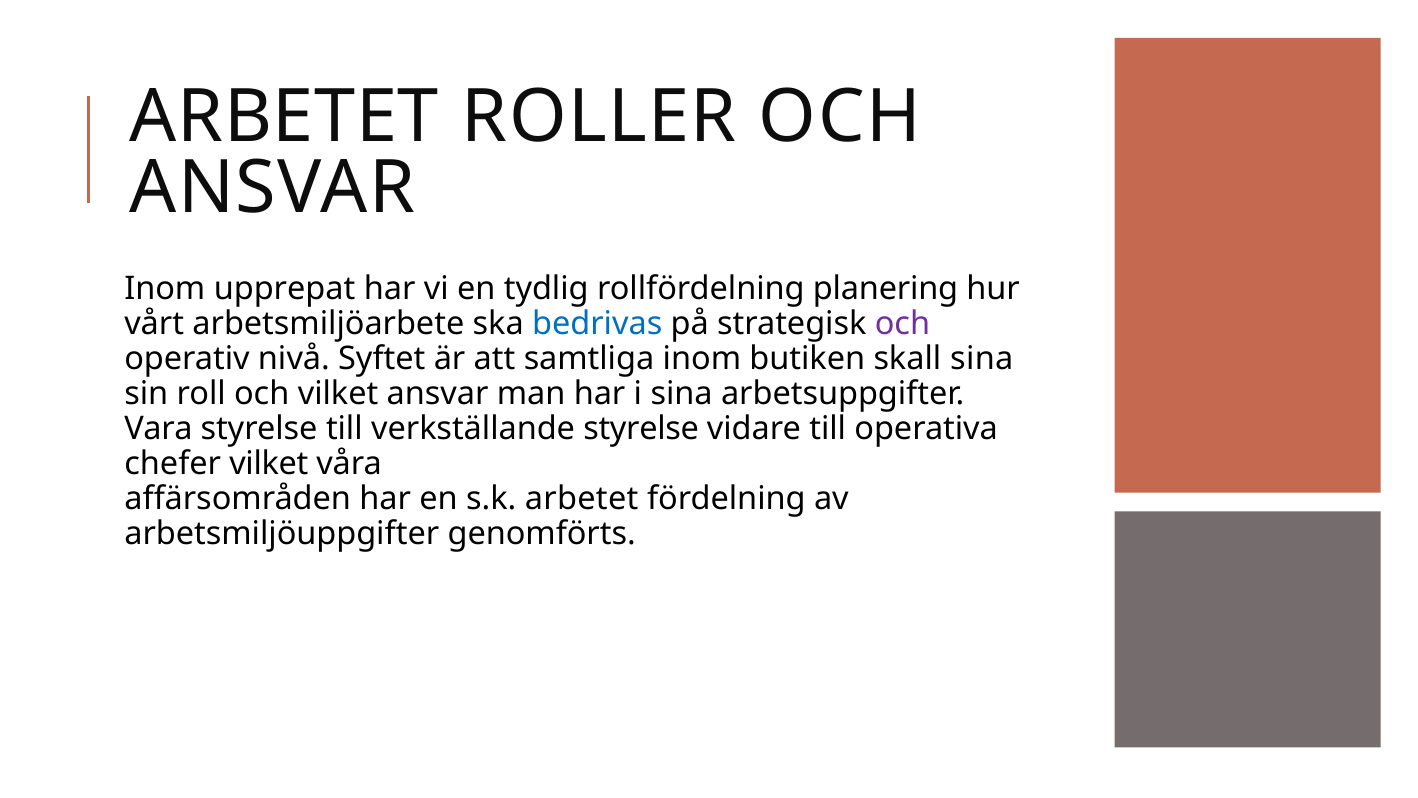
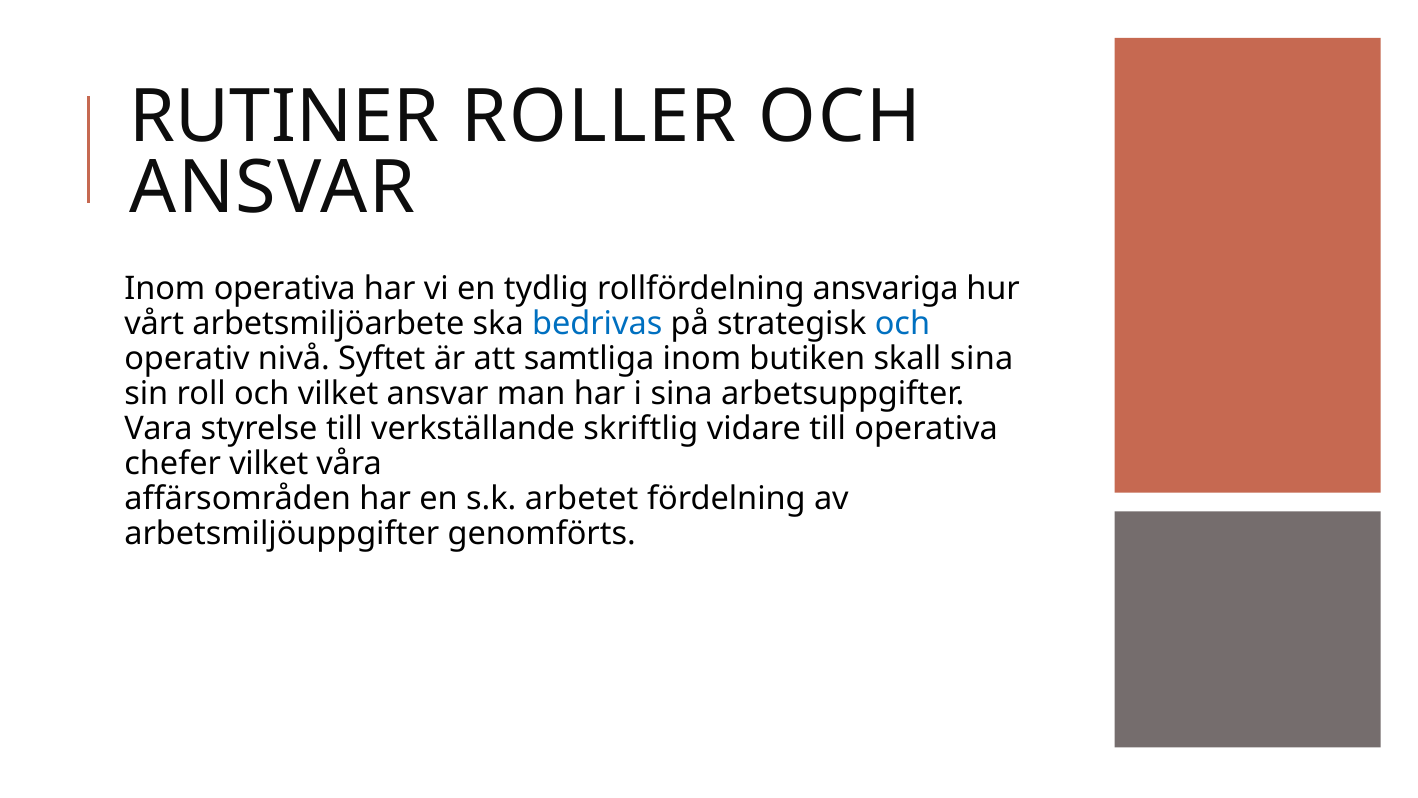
ARBETET at (284, 117): ARBETET -> RUTINER
Inom upprepat: upprepat -> operativa
planering: planering -> ansvariga
och at (902, 324) colour: purple -> blue
verkställande styrelse: styrelse -> skriftlig
